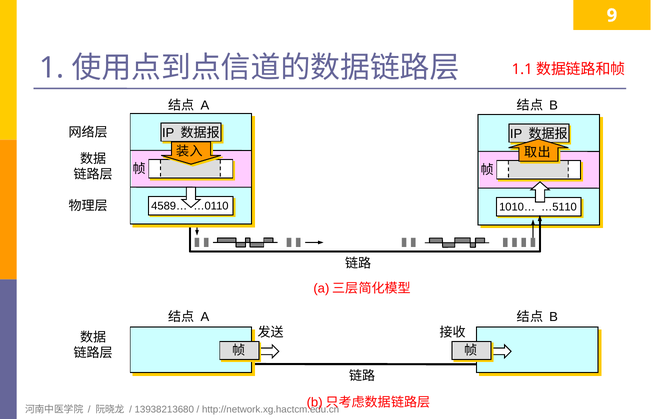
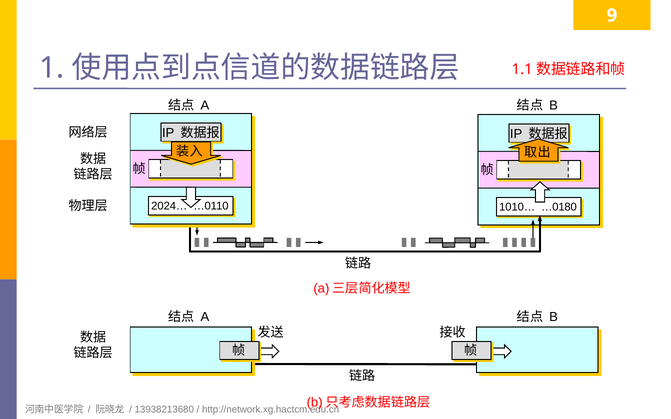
4589…: 4589… -> 2024…
…5110: …5110 -> …0180
